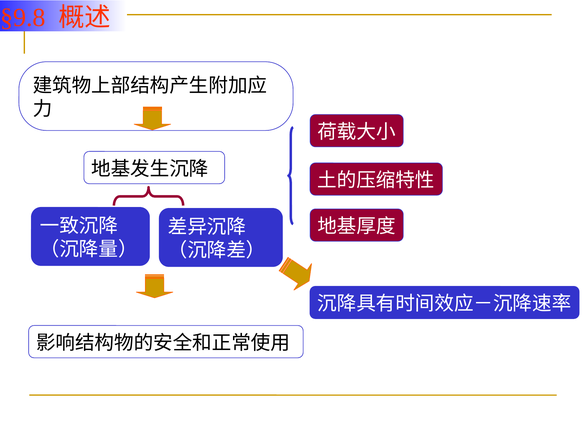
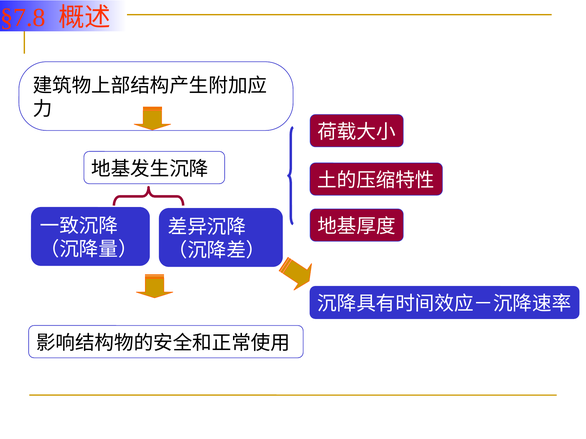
§9.8: §9.8 -> §7.8
